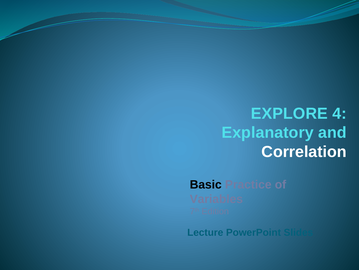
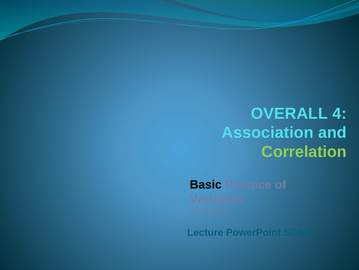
EXPLORE: EXPLORE -> OVERALL
Explanatory: Explanatory -> Association
Correlation colour: white -> light green
